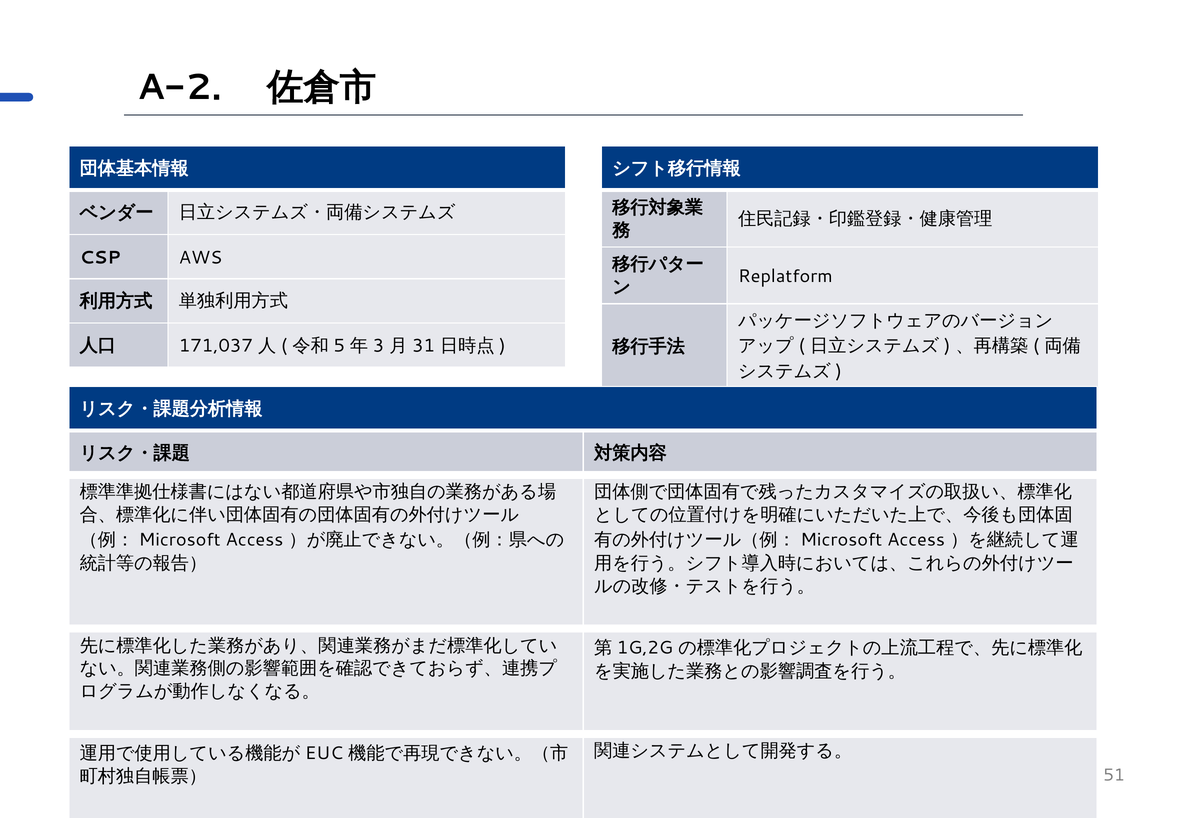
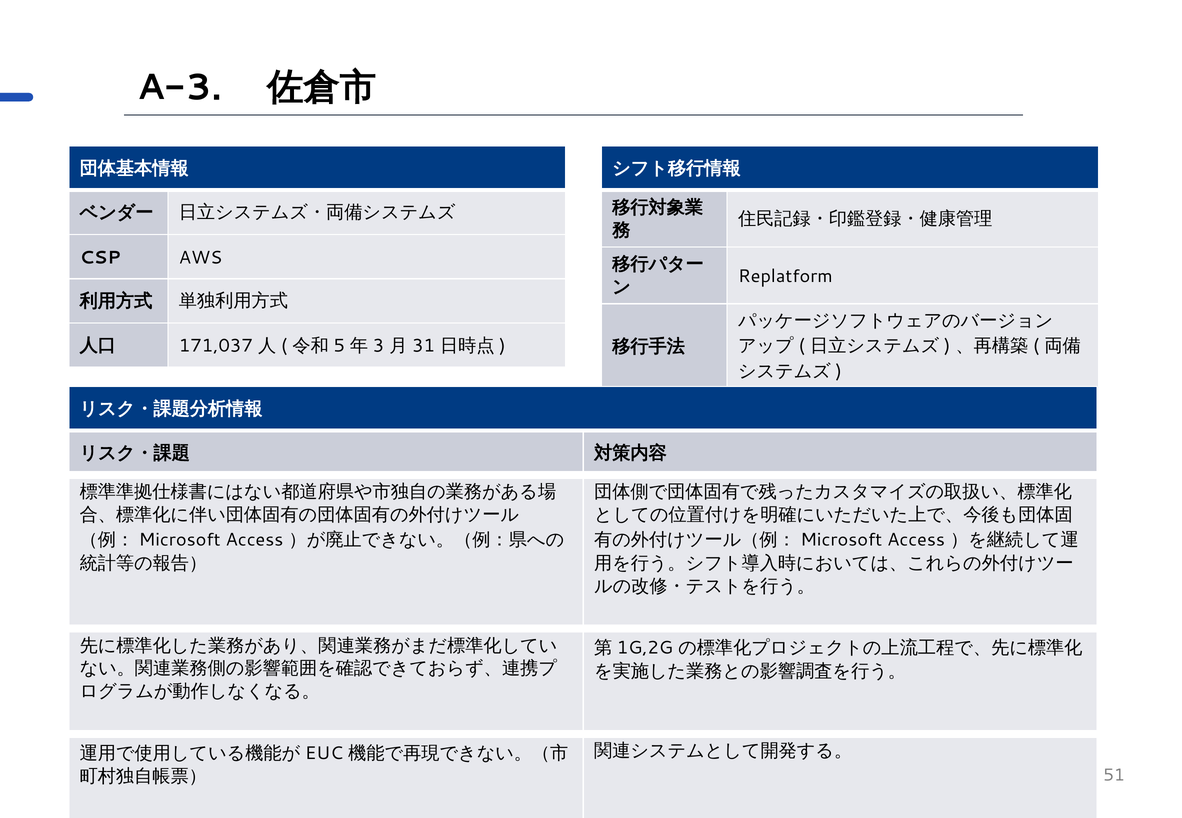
A-2: A-2 -> A-3
